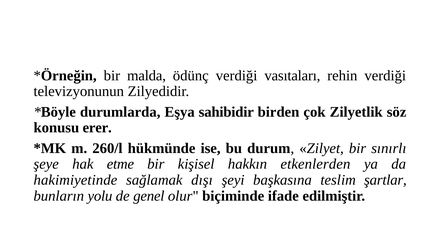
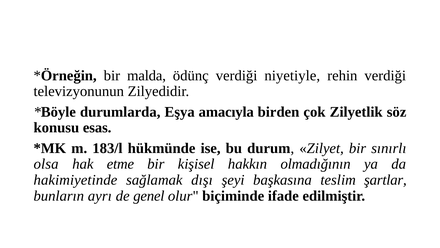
vasıtaları: vasıtaları -> niyetiyle
sahibidir: sahibidir -> amacıyla
erer: erer -> esas
260/l: 260/l -> 183/l
şeye: şeye -> olsa
etkenlerden: etkenlerden -> olmadığının
yolu: yolu -> ayrı
